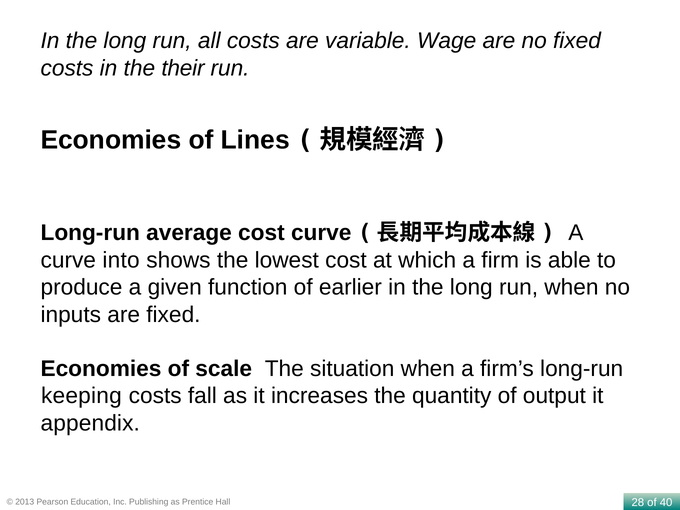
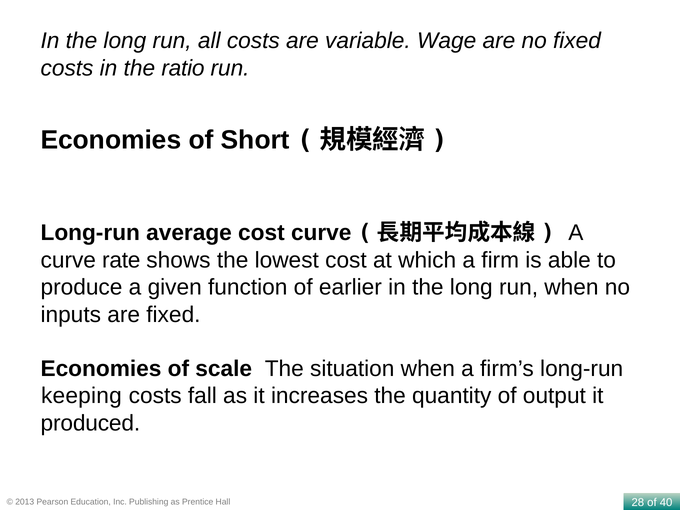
their: their -> ratio
Lines: Lines -> Short
into: into -> rate
appendix: appendix -> produced
